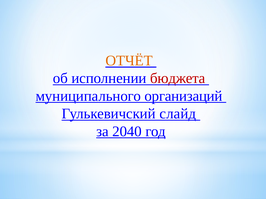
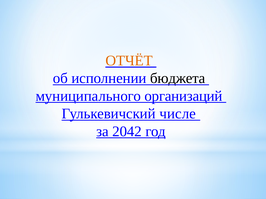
бюджета colour: red -> black
слайд: слайд -> числе
2040: 2040 -> 2042
